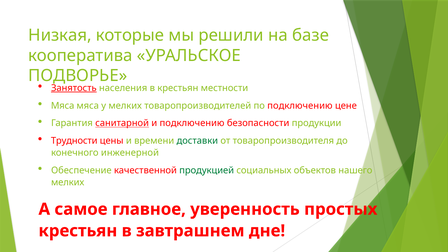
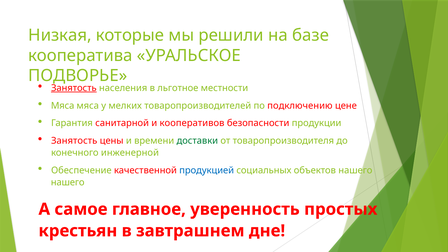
в крестьян: крестьян -> льготное
санитарной underline: present -> none
и подключению: подключению -> кооперативов
Трудности at (74, 141): Трудности -> Занятость
продукцией colour: green -> blue
мелких at (68, 182): мелких -> нашего
